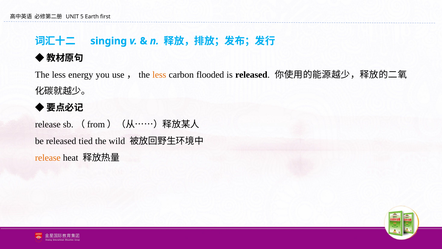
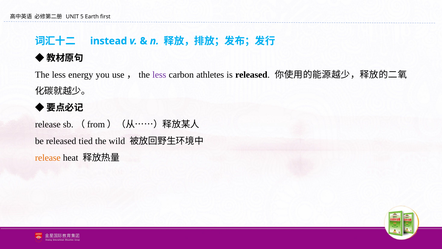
singing: singing -> instead
less at (159, 75) colour: orange -> purple
flooded: flooded -> athletes
